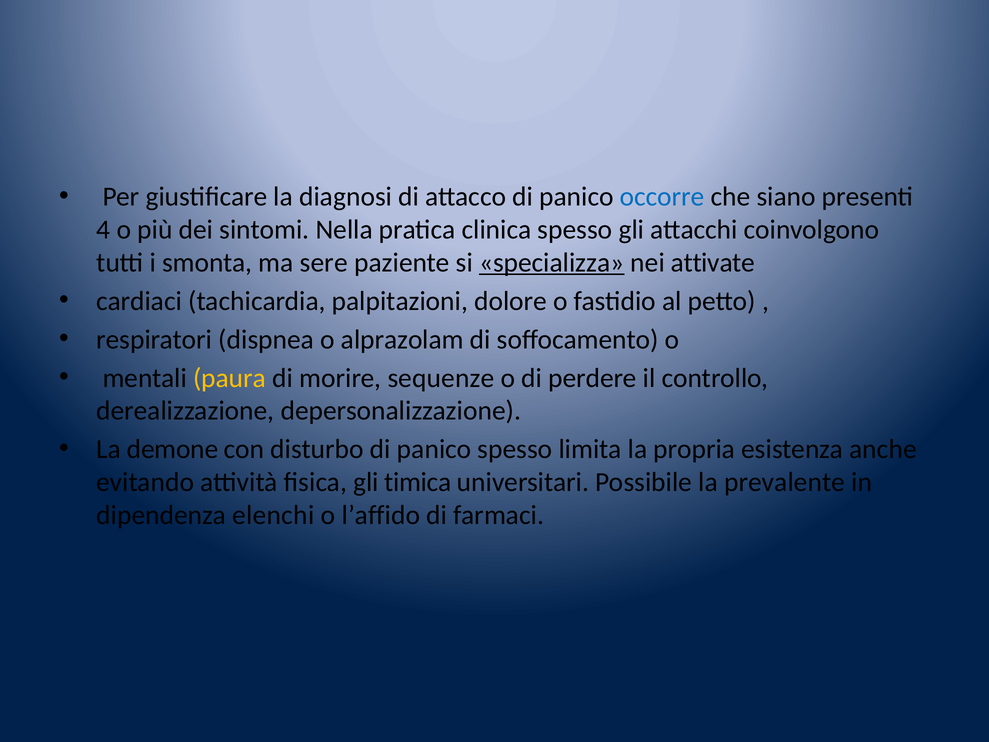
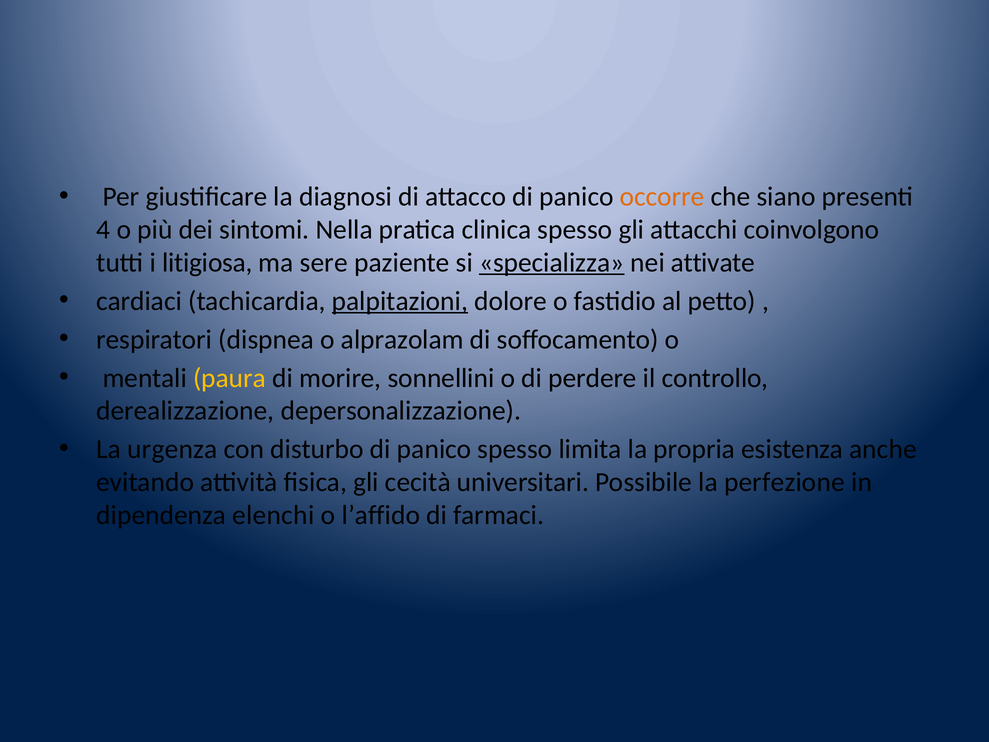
occorre colour: blue -> orange
smonta: smonta -> litigiosa
palpitazioni underline: none -> present
sequenze: sequenze -> sonnellini
demone: demone -> urgenza
timica: timica -> cecità
prevalente: prevalente -> perfezione
